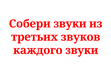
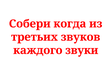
Собери звуки: звуки -> когда
